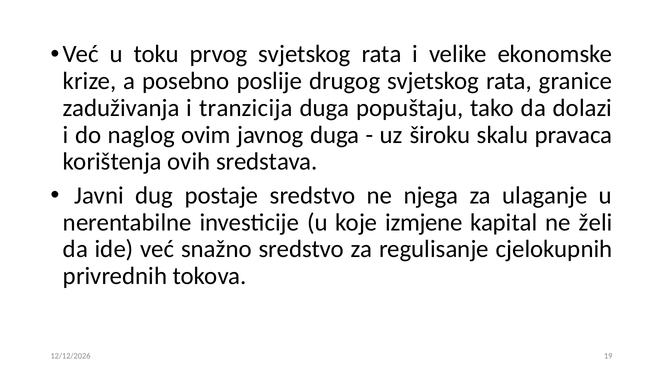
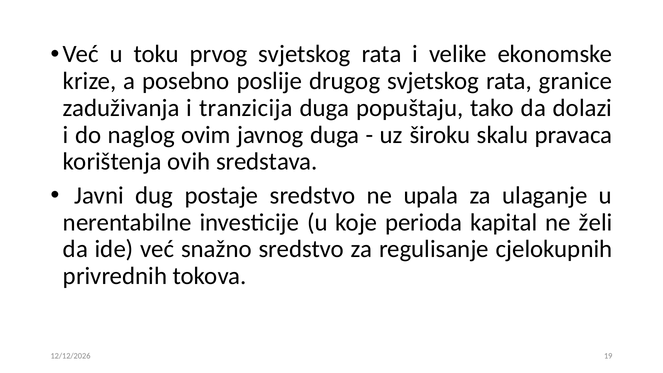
njega: njega -> upala
izmjene: izmjene -> perioda
